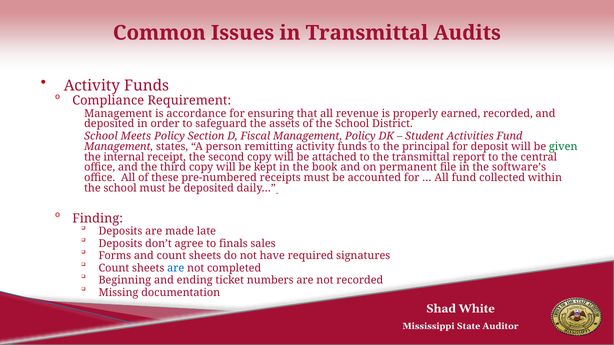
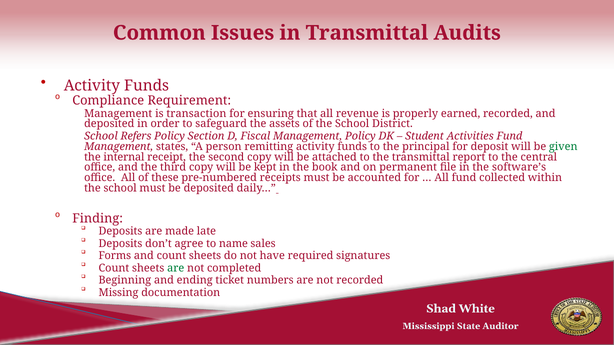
accordance: accordance -> transaction
Meets: Meets -> Refers
finals: finals -> name
are at (176, 268) colour: blue -> green
